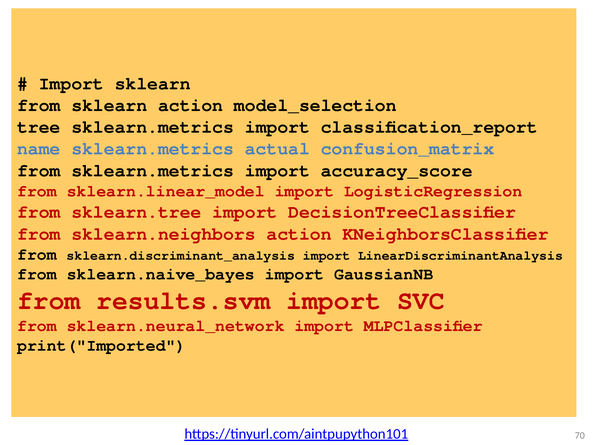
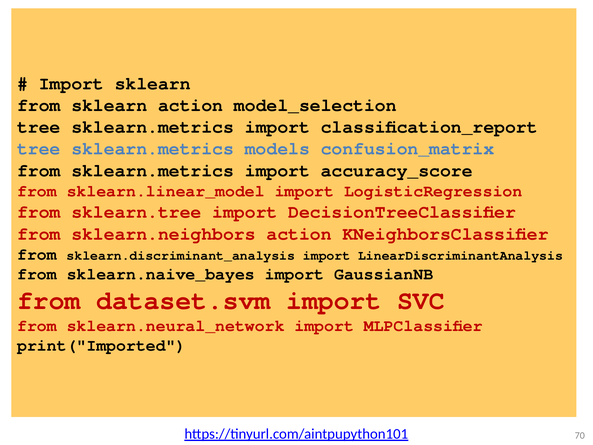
name at (39, 149): name -> tree
actual: actual -> models
results.svm: results.svm -> dataset.svm
